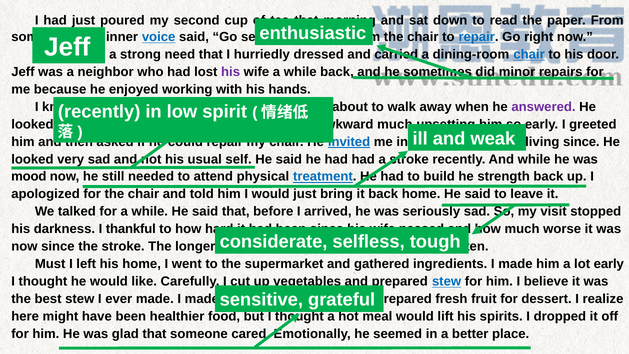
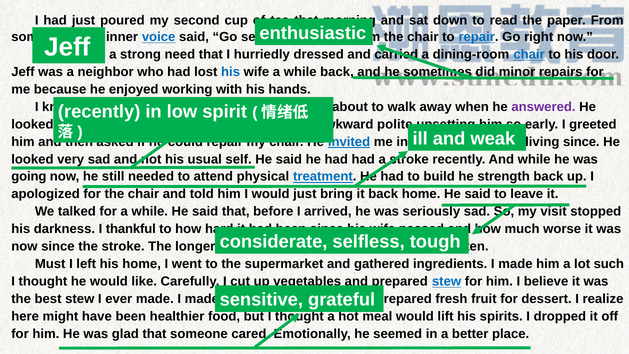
his at (231, 72) colour: purple -> blue
much at (395, 124): much -> polite
mood at (29, 177): mood -> going
lot early: early -> such
